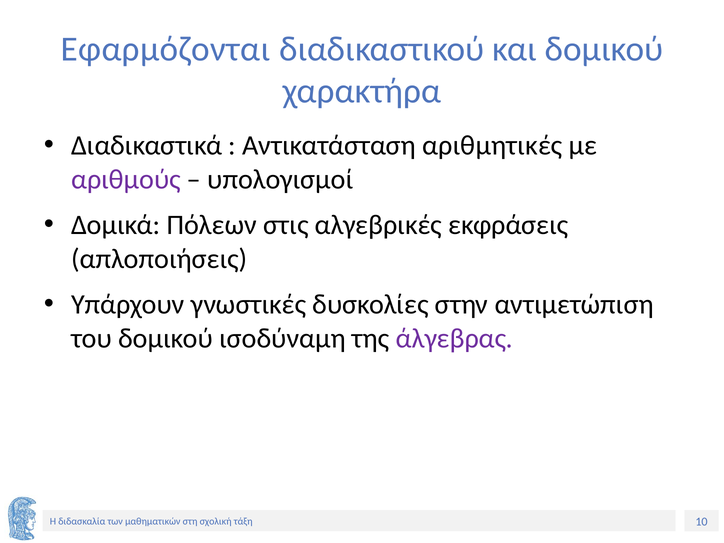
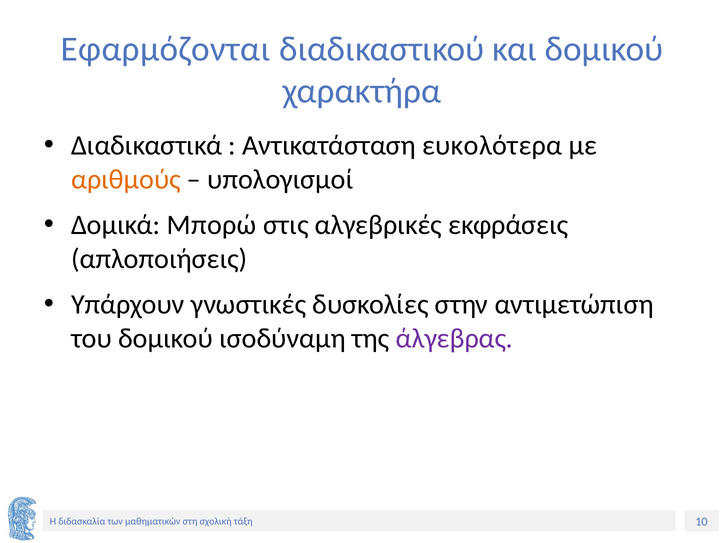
αριθμητικές: αριθμητικές -> ευκολότερα
αριθμούς colour: purple -> orange
Πόλεων: Πόλεων -> Μπορώ
